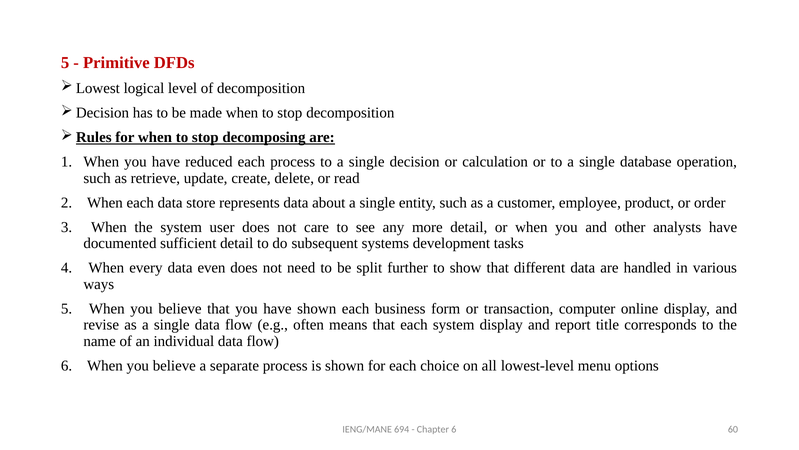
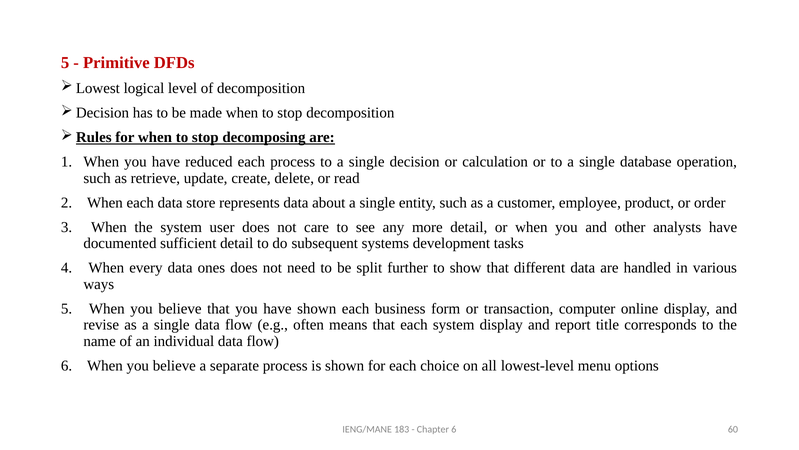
even: even -> ones
694: 694 -> 183
